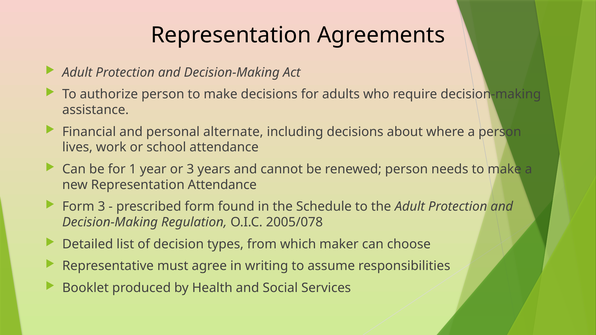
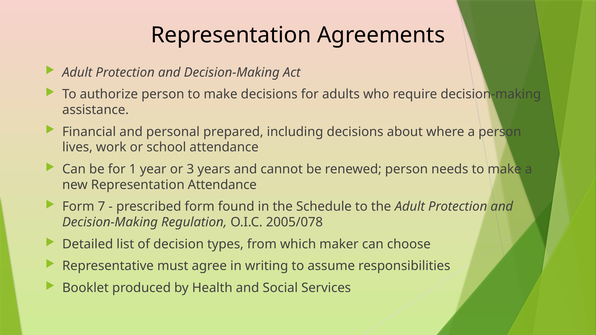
alternate: alternate -> prepared
Form 3: 3 -> 7
